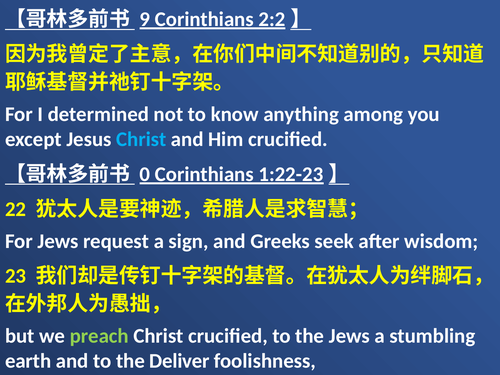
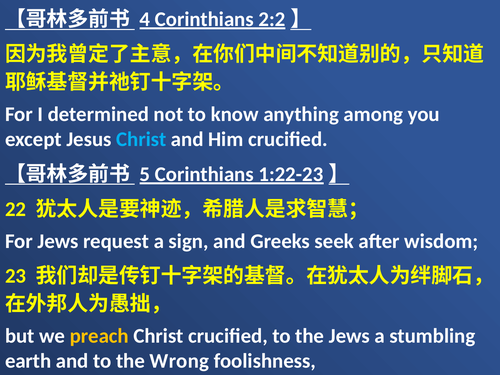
9: 9 -> 4
0: 0 -> 5
preach colour: light green -> yellow
Deliver: Deliver -> Wrong
